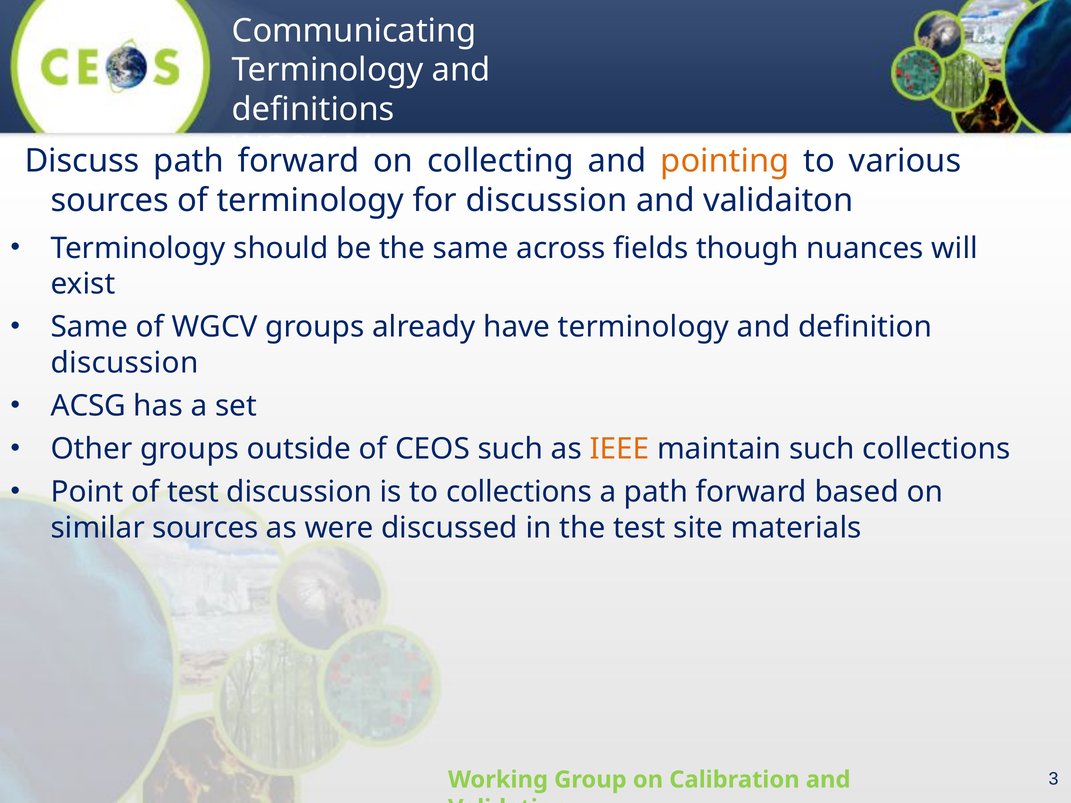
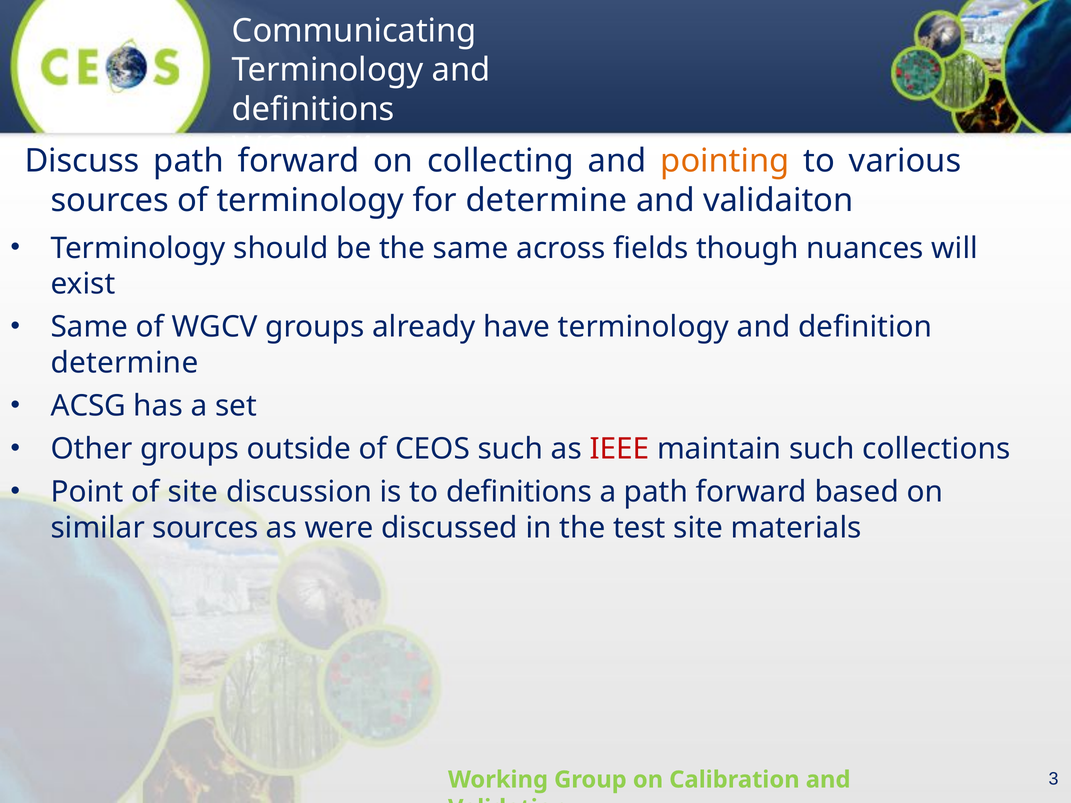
for discussion: discussion -> determine
discussion at (125, 363): discussion -> determine
IEEE colour: orange -> red
of test: test -> site
to collections: collections -> definitions
